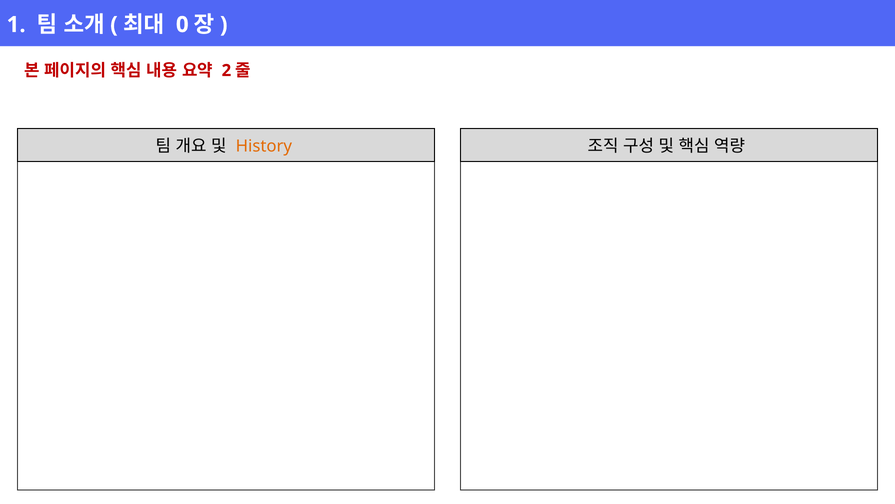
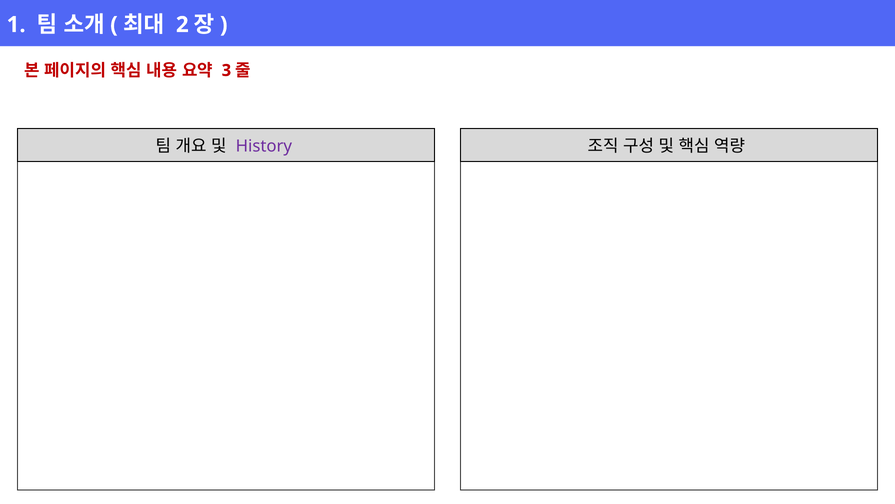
0: 0 -> 2
2: 2 -> 3
History colour: orange -> purple
